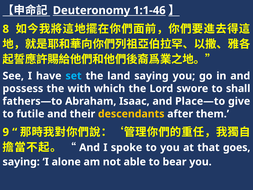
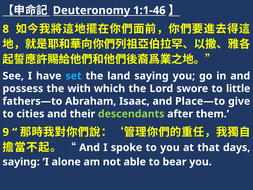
shall: shall -> little
futile: futile -> cities
descendants colour: yellow -> light green
goes: goes -> days
